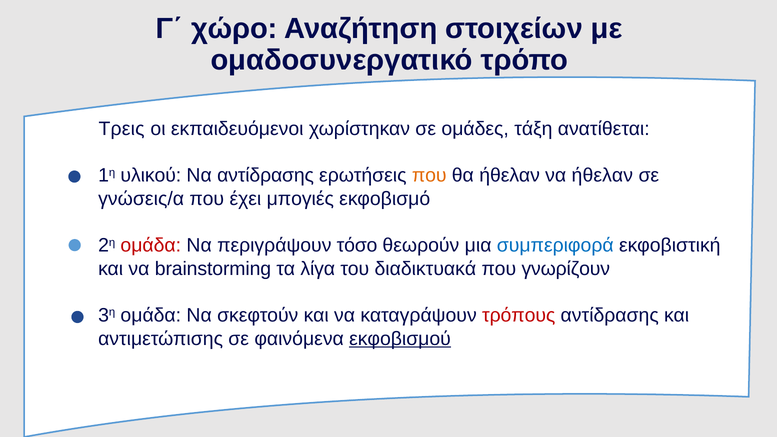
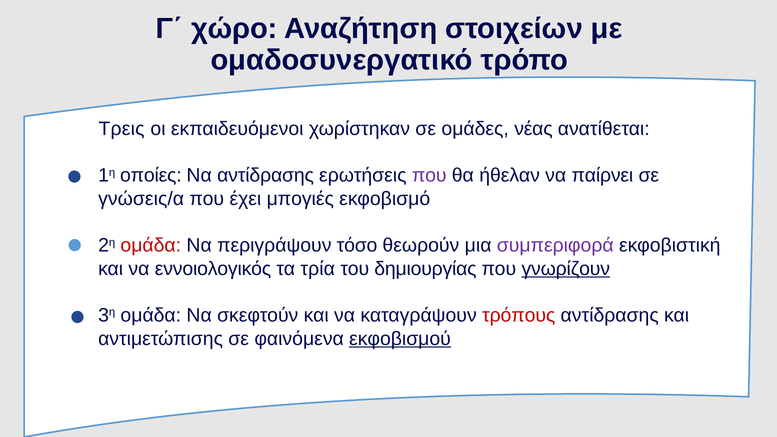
τάξη: τάξη -> νέας
υλικού: υλικού -> οποίες
που at (429, 176) colour: orange -> purple
να ήθελαν: ήθελαν -> παίρνει
συμπεριφορά colour: blue -> purple
brainstorming: brainstorming -> εννοιολογικός
λίγα: λίγα -> τρία
διαδικτυακά: διαδικτυακά -> δημιουργίας
γνωρίζουν underline: none -> present
